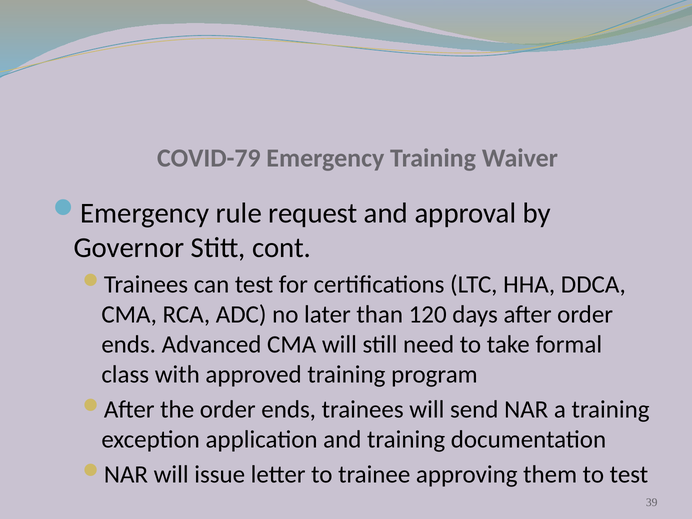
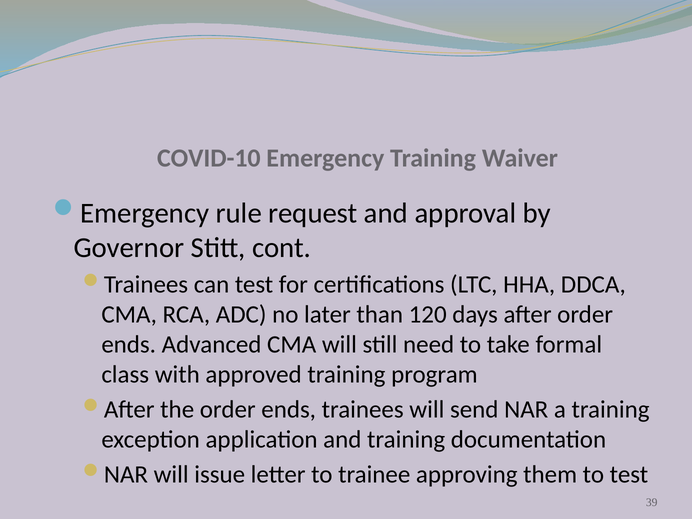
COVID-79: COVID-79 -> COVID-10
